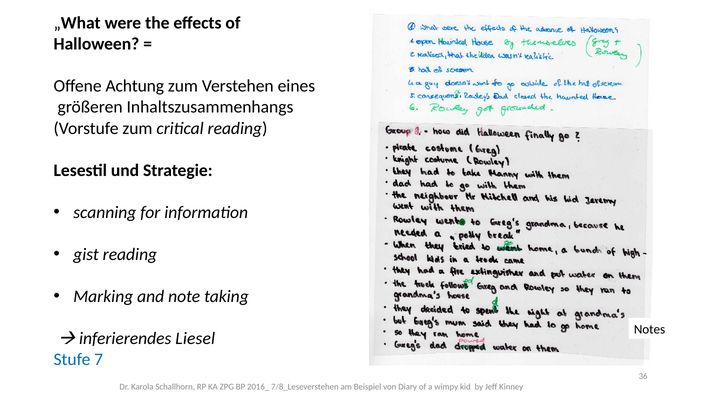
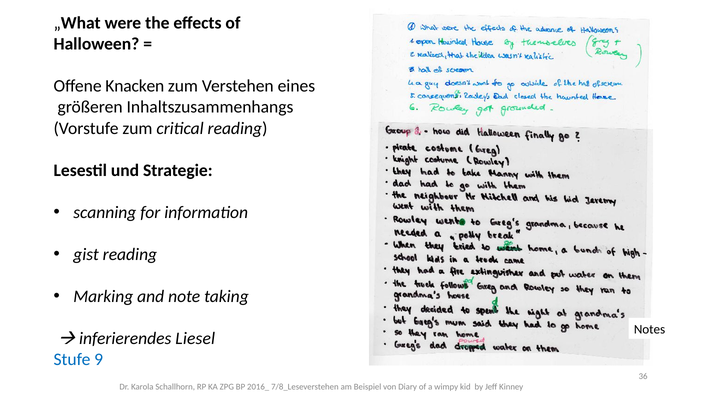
Achtung: Achtung -> Knacken
7: 7 -> 9
